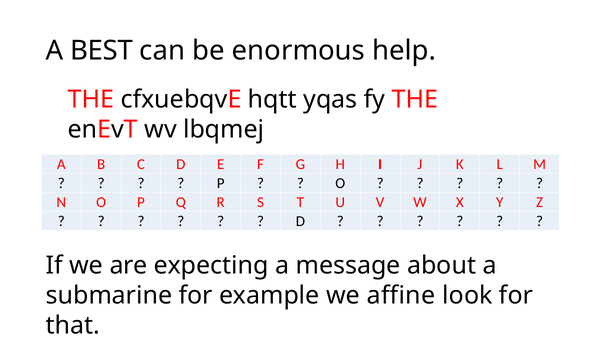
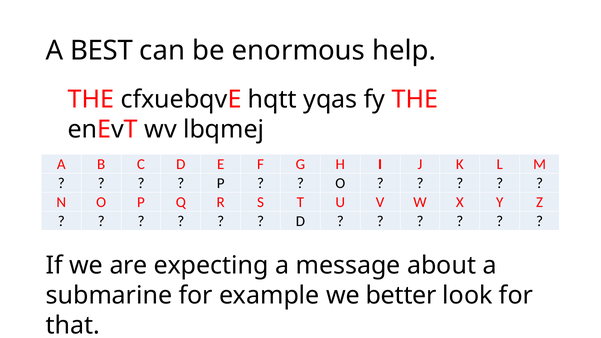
affine: affine -> better
